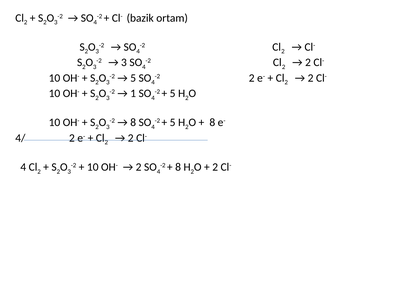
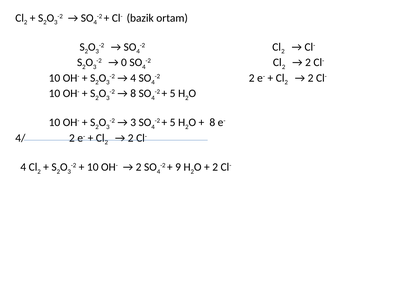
3 at (124, 63): 3 -> 0
5 at (133, 78): 5 -> 4
1 at (133, 94): 1 -> 8
8 at (133, 123): 8 -> 3
8 at (178, 168): 8 -> 9
